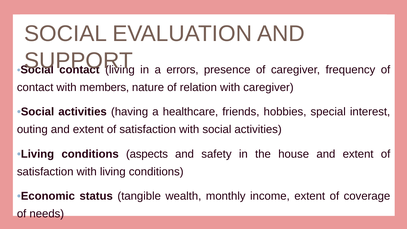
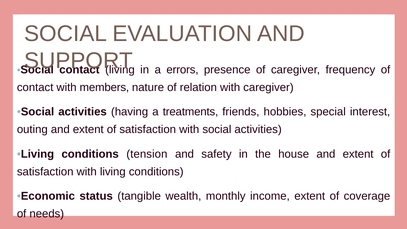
healthcare: healthcare -> treatments
aspects: aspects -> tension
